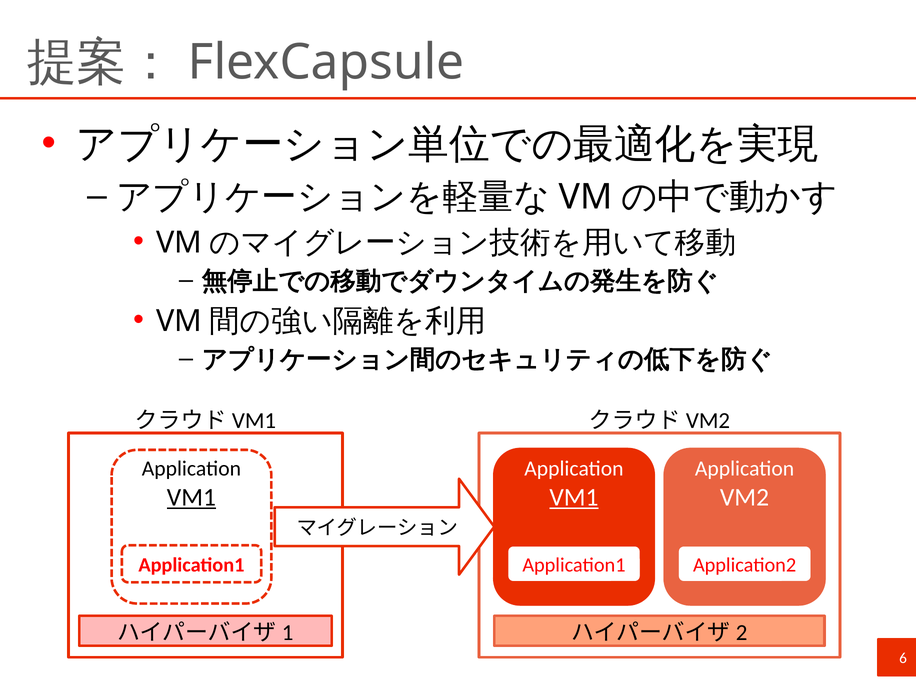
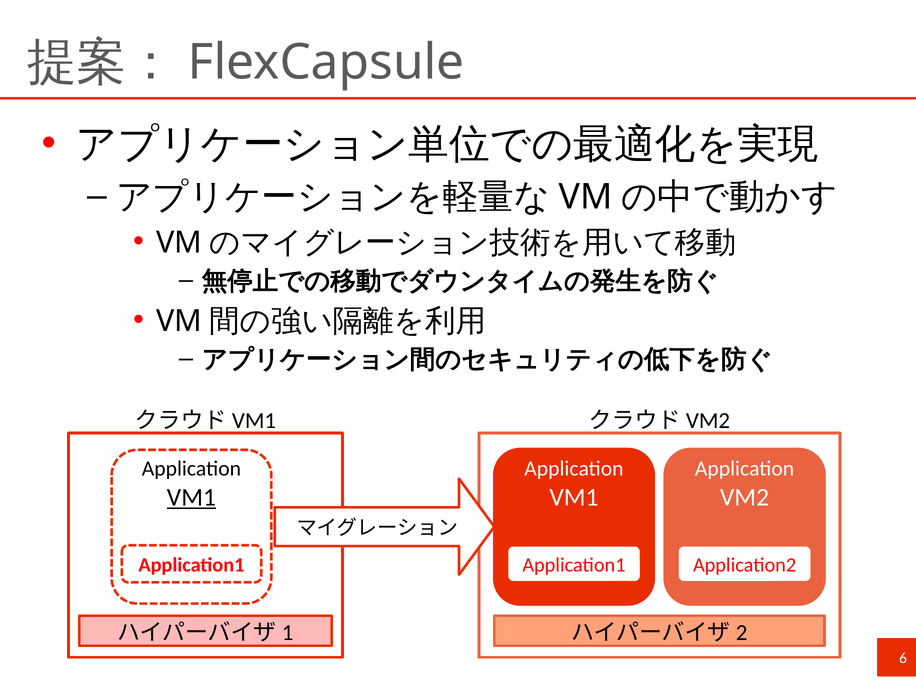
VM1 at (574, 497) underline: present -> none
